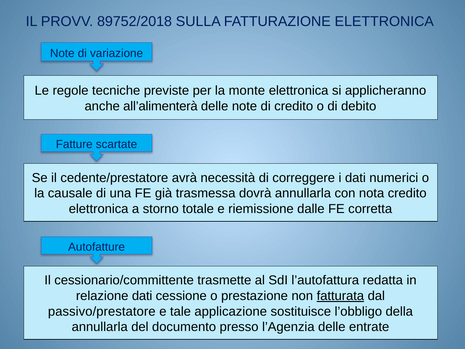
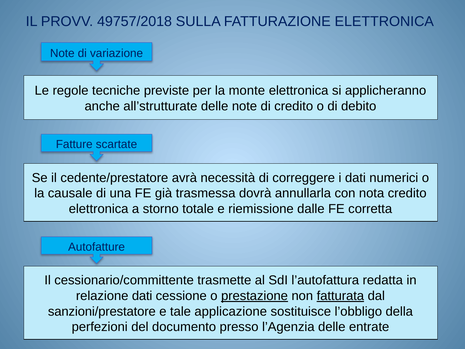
89752/2018: 89752/2018 -> 49757/2018
all’alimenterà: all’alimenterà -> all’strutturate
prestazione underline: none -> present
passivo/prestatore: passivo/prestatore -> sanzioni/prestatore
annullarla at (100, 327): annullarla -> perfezioni
